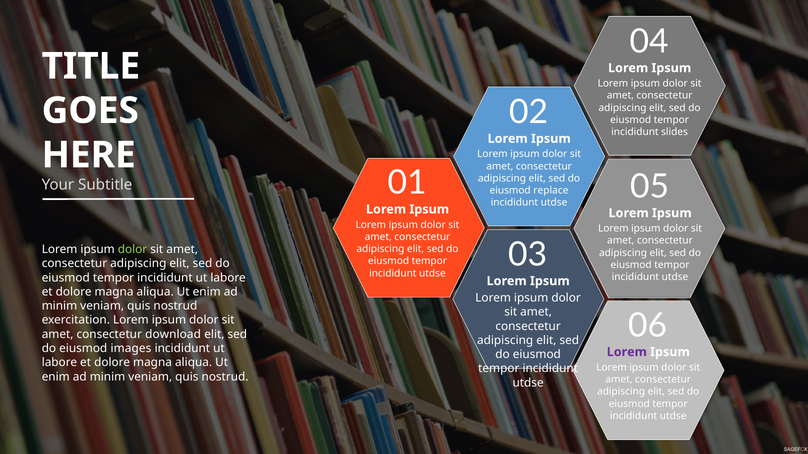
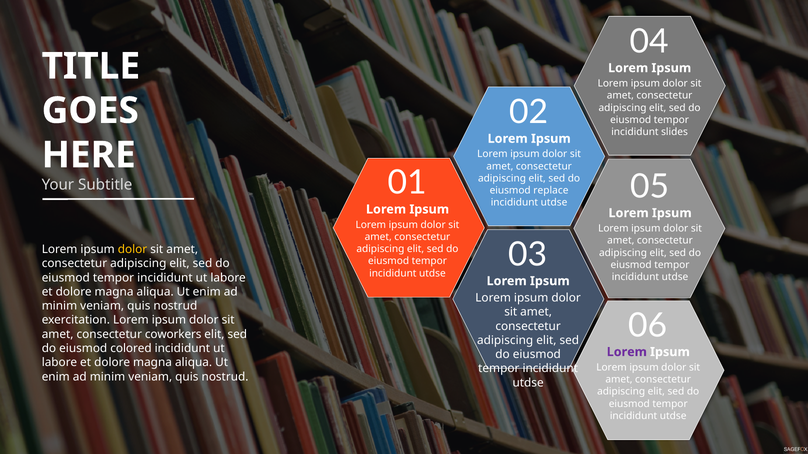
dolor at (133, 250) colour: light green -> yellow
download: download -> coworkers
images: images -> colored
